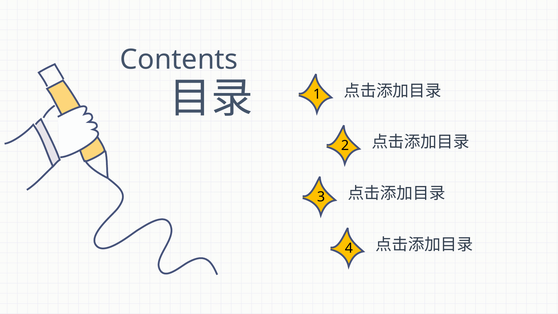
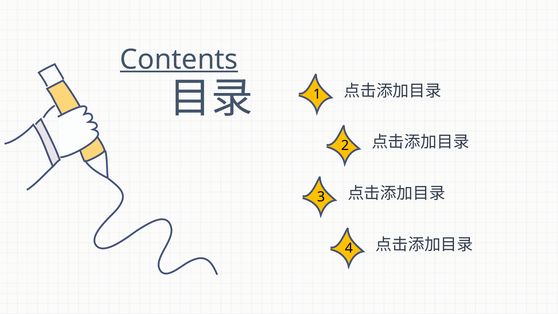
Contents underline: none -> present
